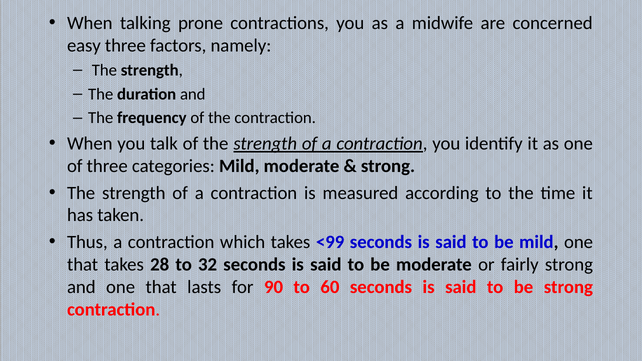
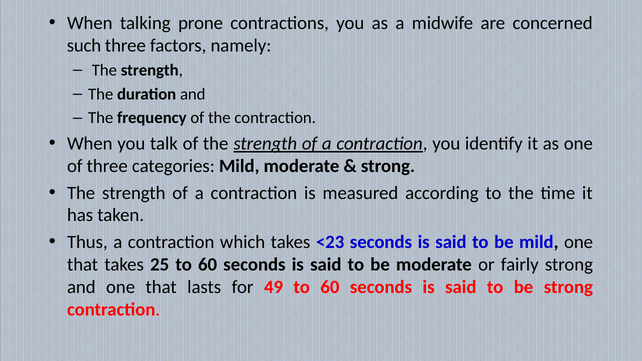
easy: easy -> such
<99: <99 -> <23
28: 28 -> 25
32 at (208, 265): 32 -> 60
90: 90 -> 49
